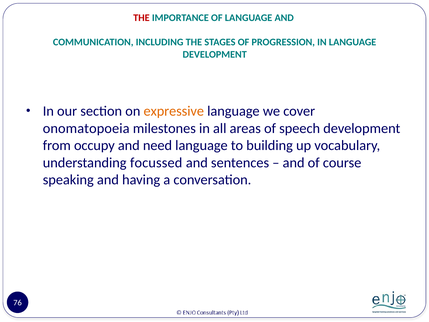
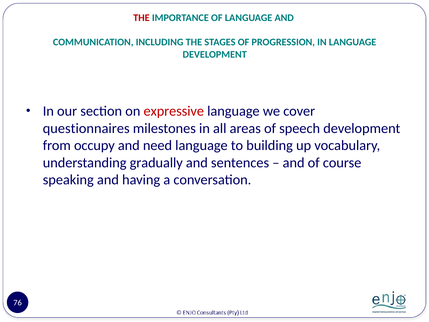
expressive colour: orange -> red
onomatopoeia: onomatopoeia -> questionnaires
focussed: focussed -> gradually
